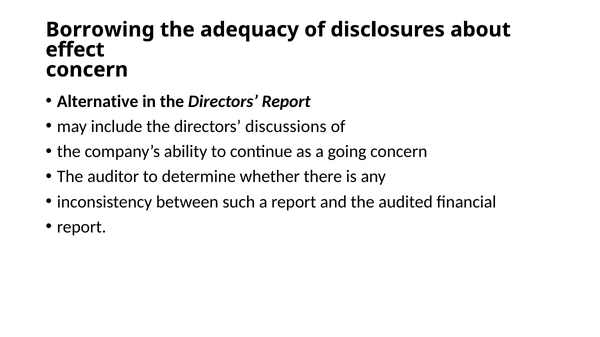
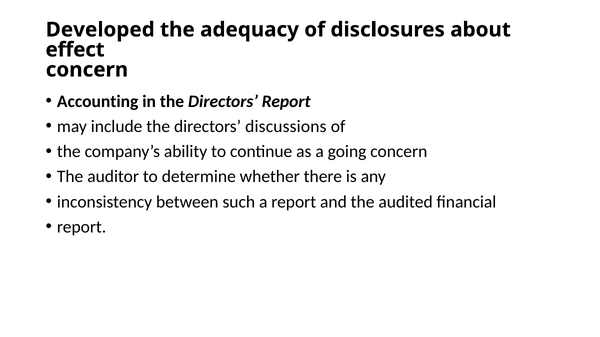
Borrowing: Borrowing -> Developed
Alternative: Alternative -> Accounting
